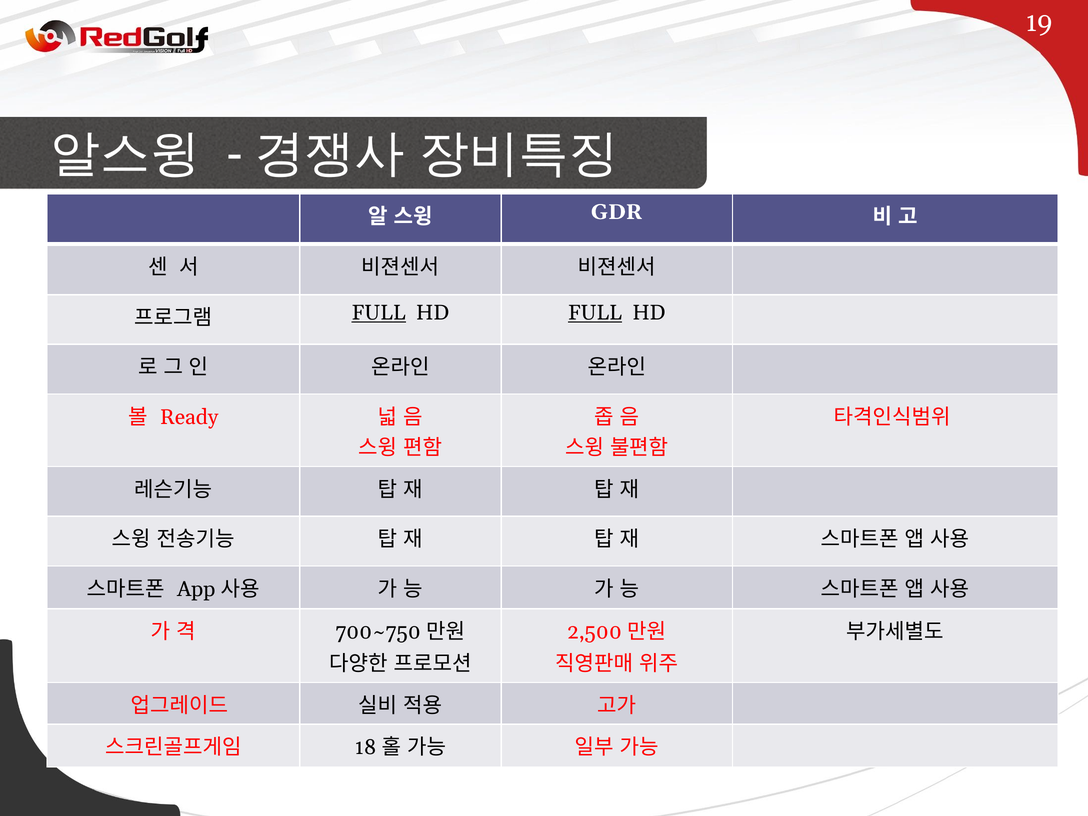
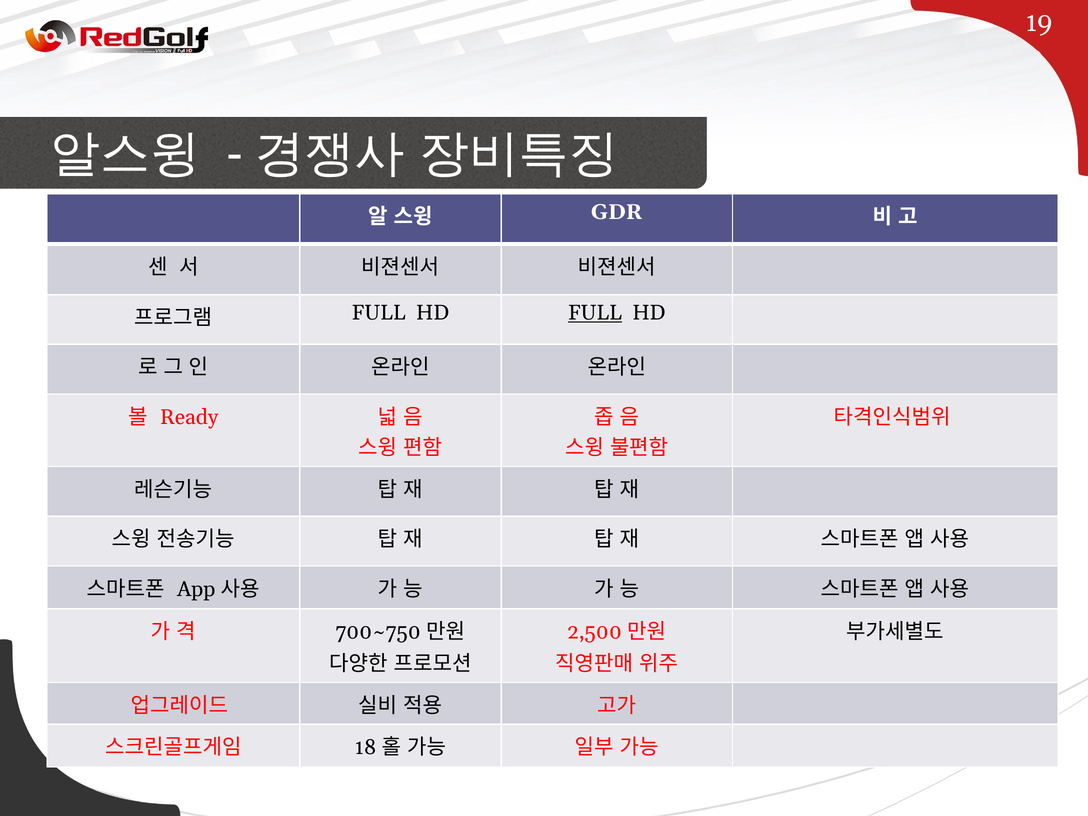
FULL at (379, 313) underline: present -> none
